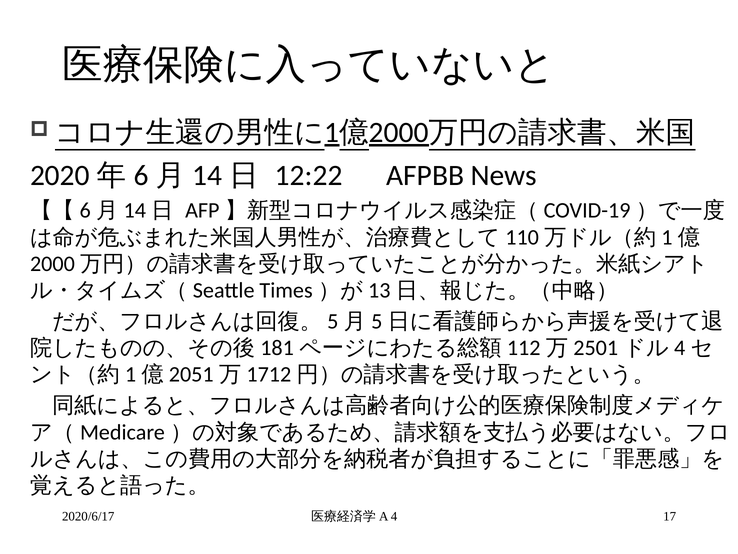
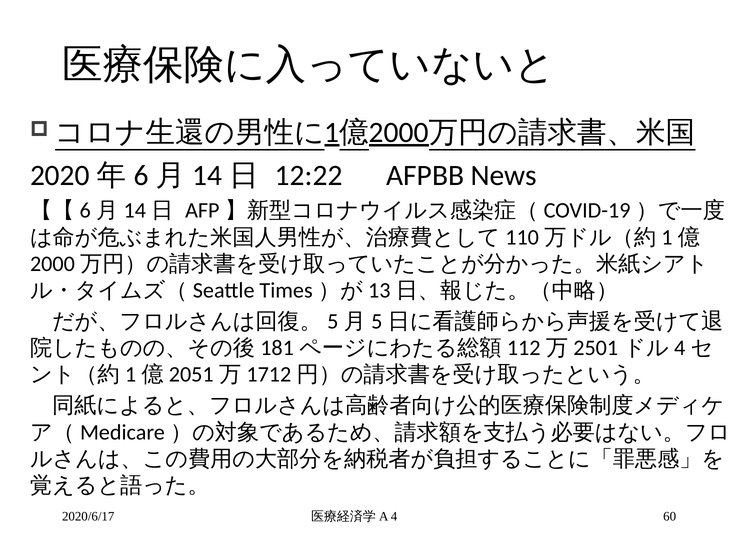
17: 17 -> 60
